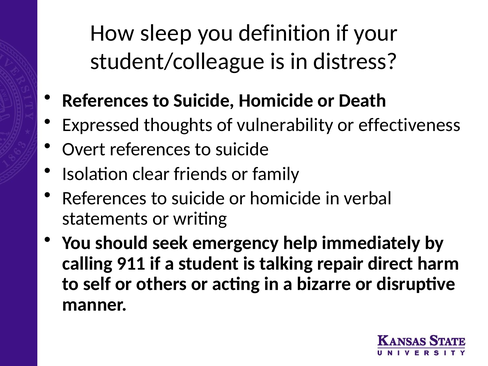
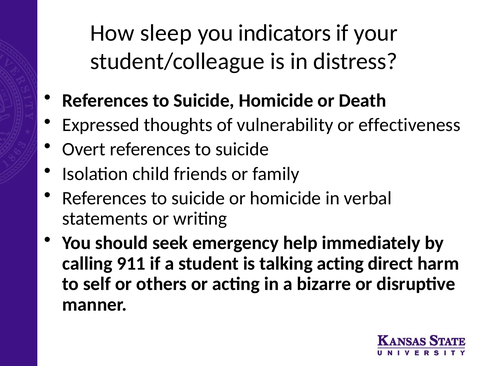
definition: definition -> indicators
clear: clear -> child
talking repair: repair -> acting
